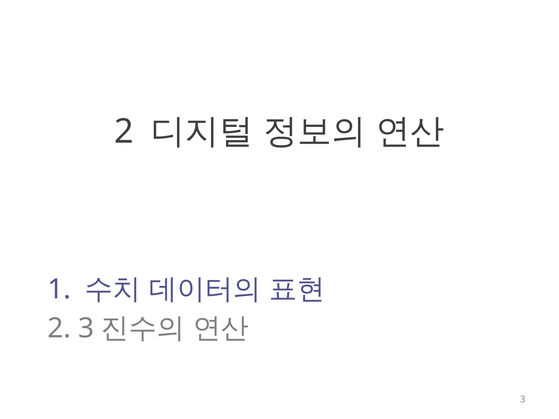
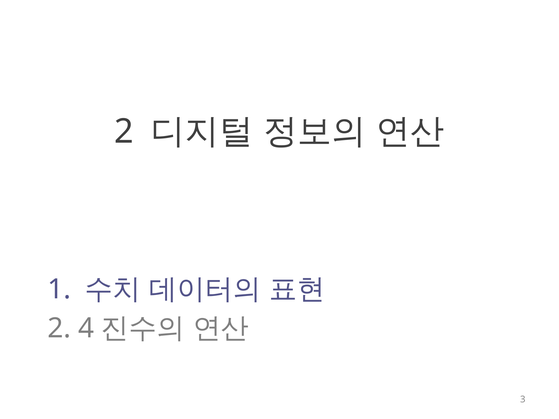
2 3: 3 -> 4
